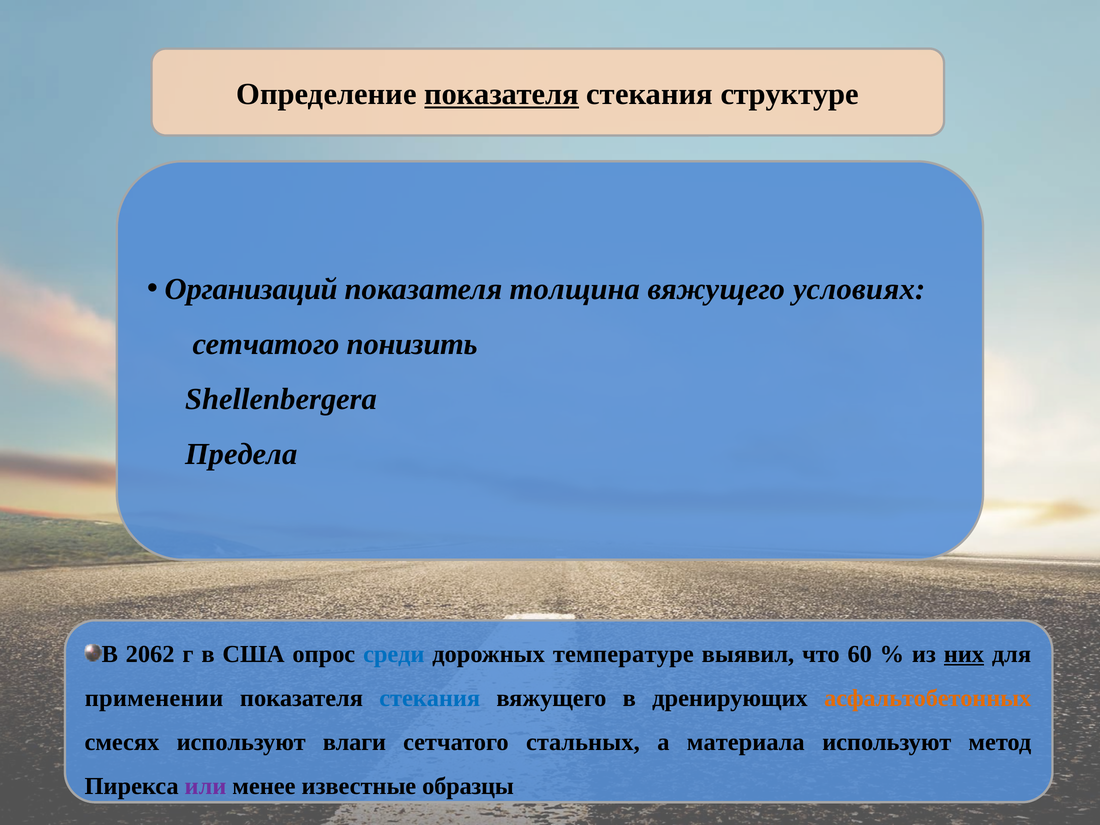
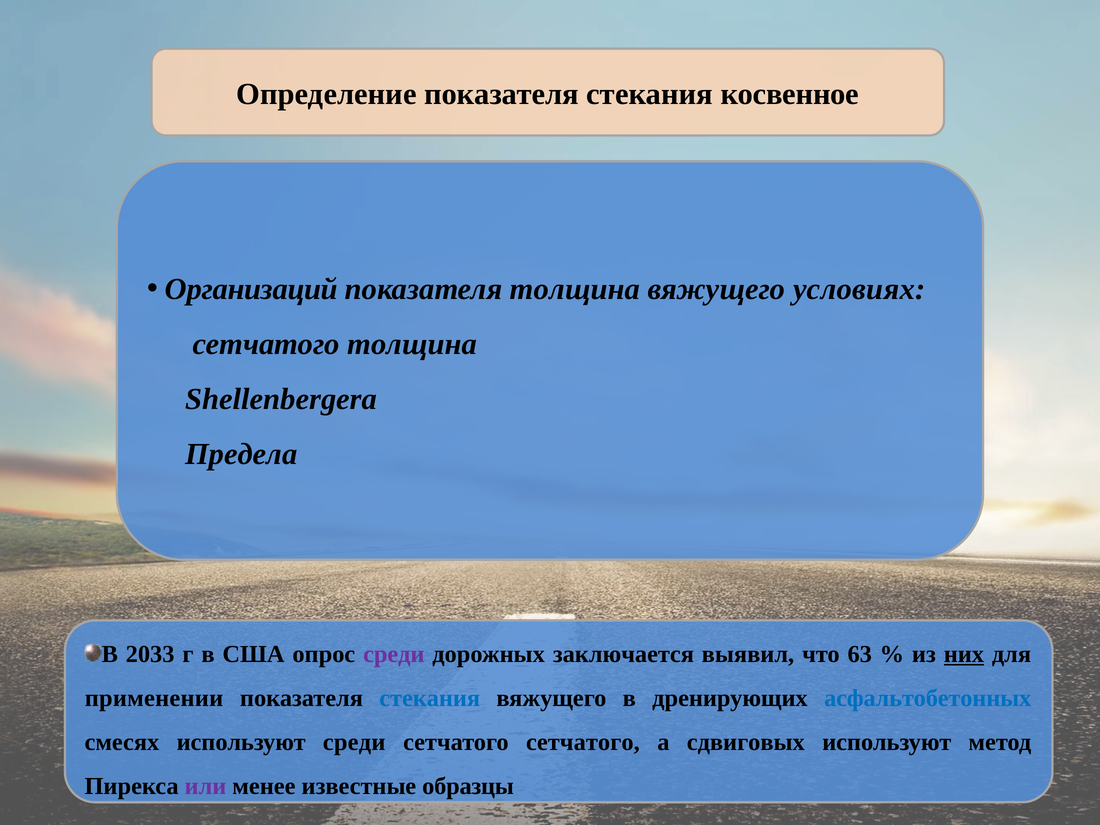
показателя at (502, 94) underline: present -> none
структуре: структуре -> косвенное
сетчатого понизить: понизить -> толщина
2062: 2062 -> 2033
среди at (394, 654) colour: blue -> purple
температуре: температуре -> заключается
60: 60 -> 63
асфальтобетонных colour: orange -> blue
используют влаги: влаги -> среди
сетчатого стальных: стальных -> сетчатого
материала: материала -> сдвиговых
